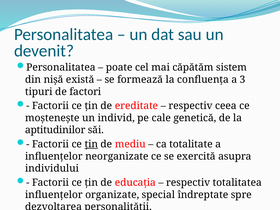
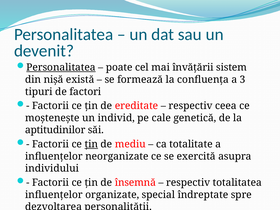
Personalitatea at (61, 67) underline: none -> present
căpătăm: căpătăm -> învățării
educația: educația -> însemnă
